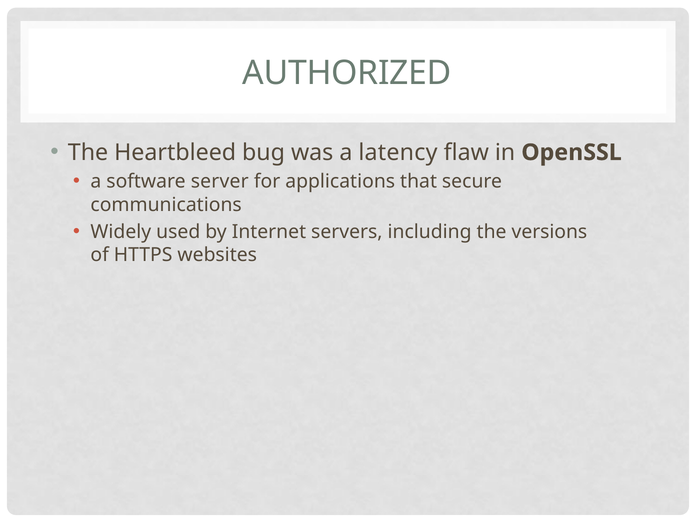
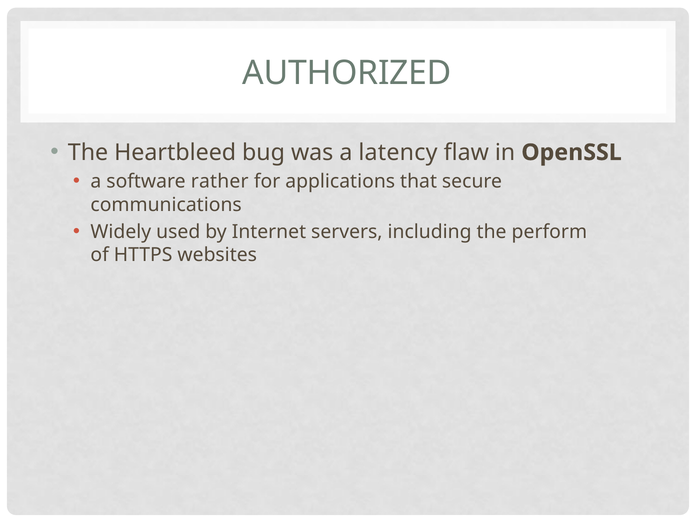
server: server -> rather
versions: versions -> perform
